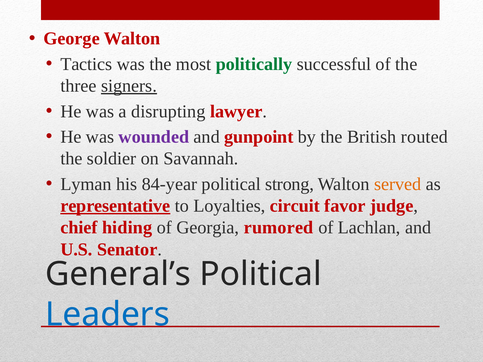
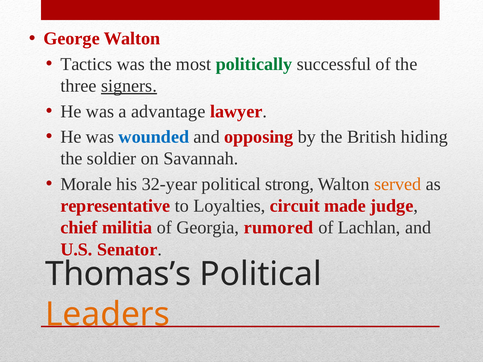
disrupting: disrupting -> advantage
wounded colour: purple -> blue
gunpoint: gunpoint -> opposing
routed: routed -> hiding
Lyman: Lyman -> Morale
84-year: 84-year -> 32-year
representative underline: present -> none
favor: favor -> made
hiding: hiding -> militia
General’s: General’s -> Thomas’s
Leaders colour: blue -> orange
